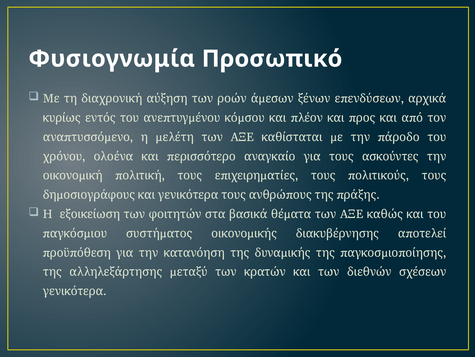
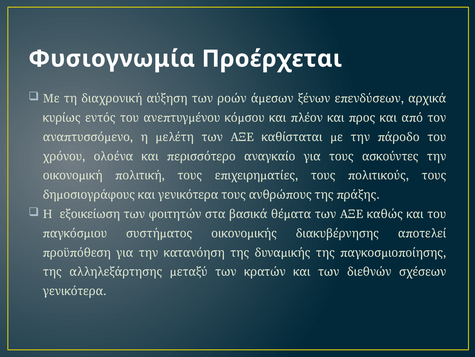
Προσωπικό: Προσωπικό -> Προέρχεται
